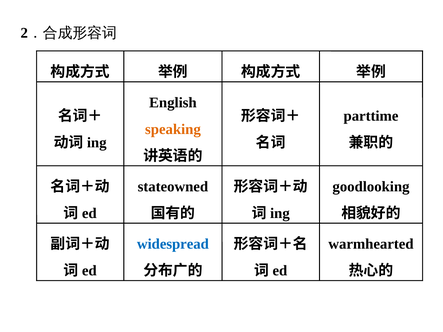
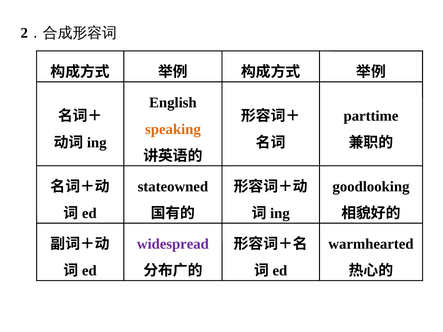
widespread colour: blue -> purple
